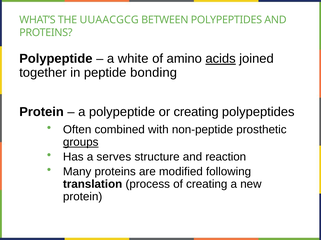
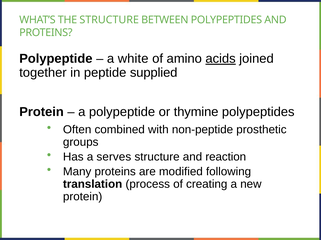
THE UUAACGCG: UUAACGCG -> STRUCTURE
bonding: bonding -> supplied
or creating: creating -> thymine
groups underline: present -> none
